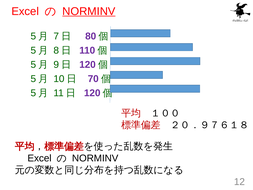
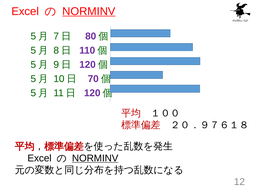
NORMINV at (95, 158) underline: none -> present
